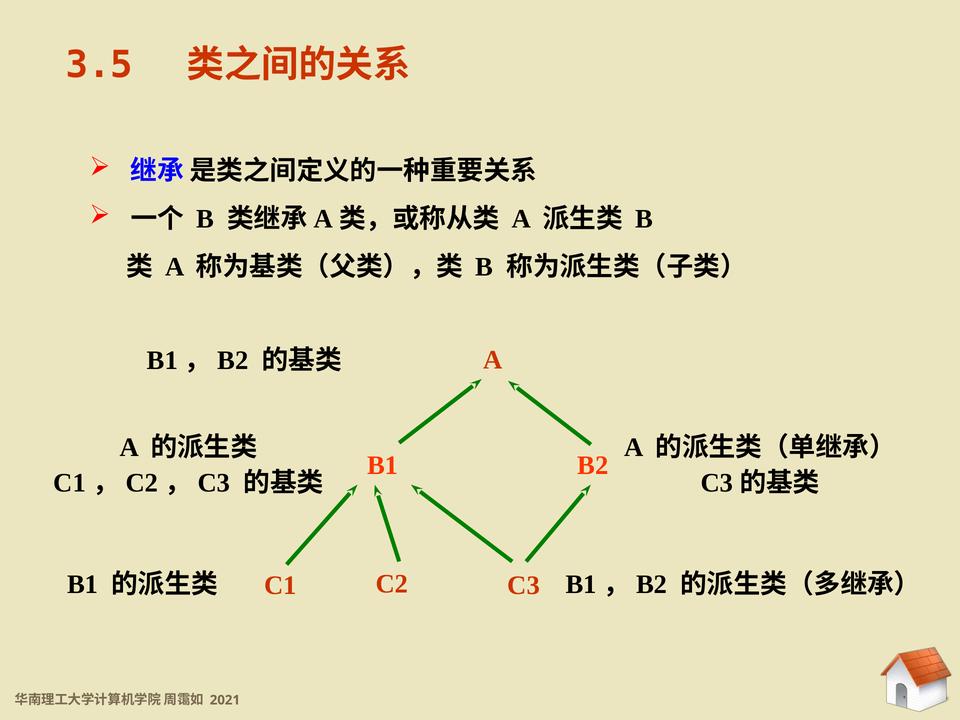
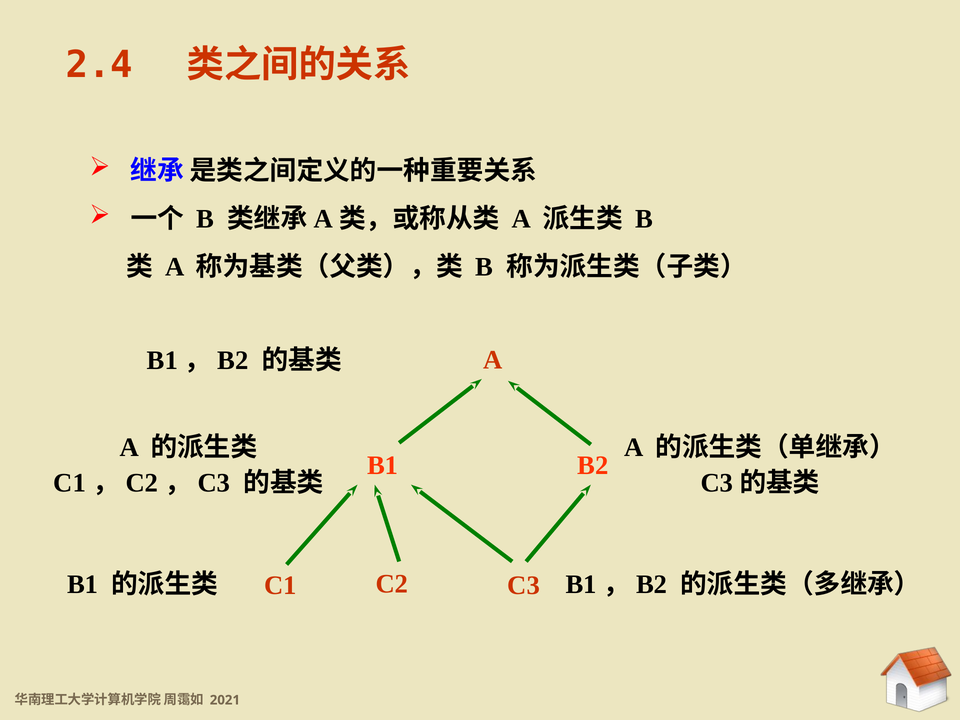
3.5: 3.5 -> 2.4
